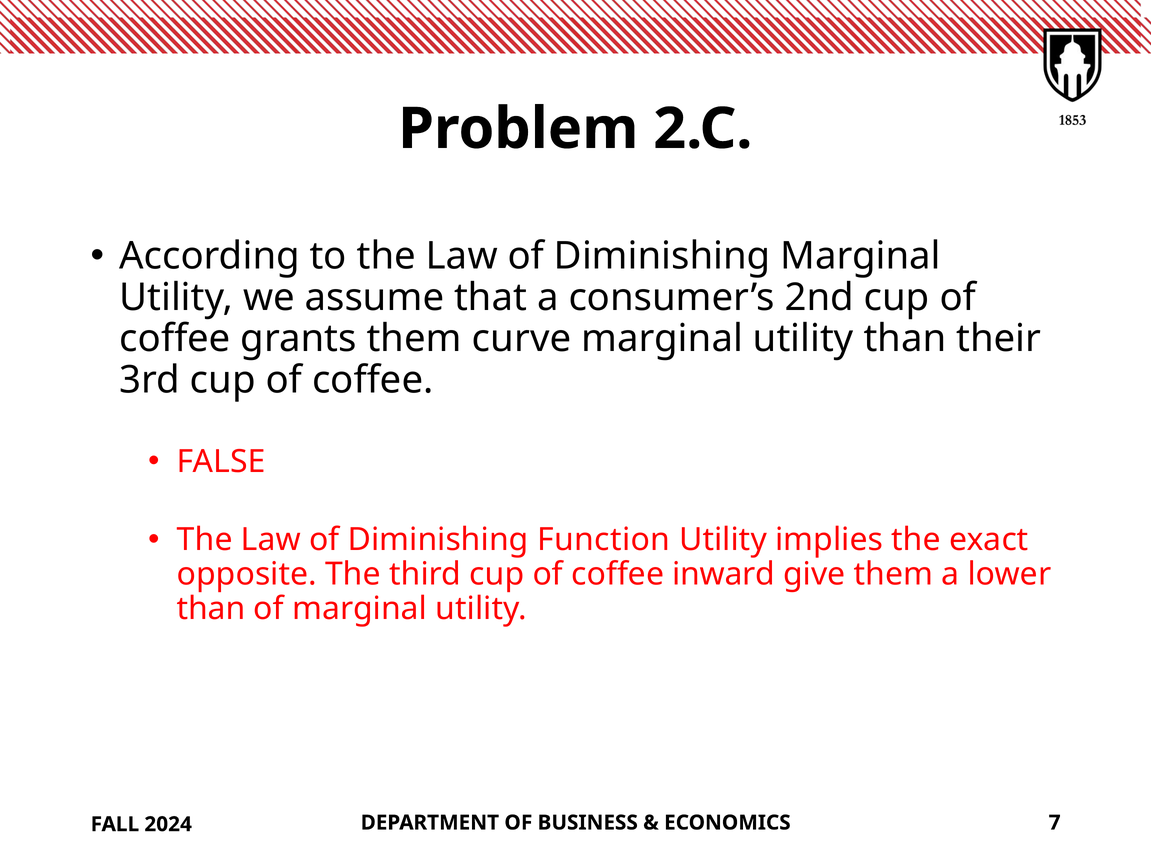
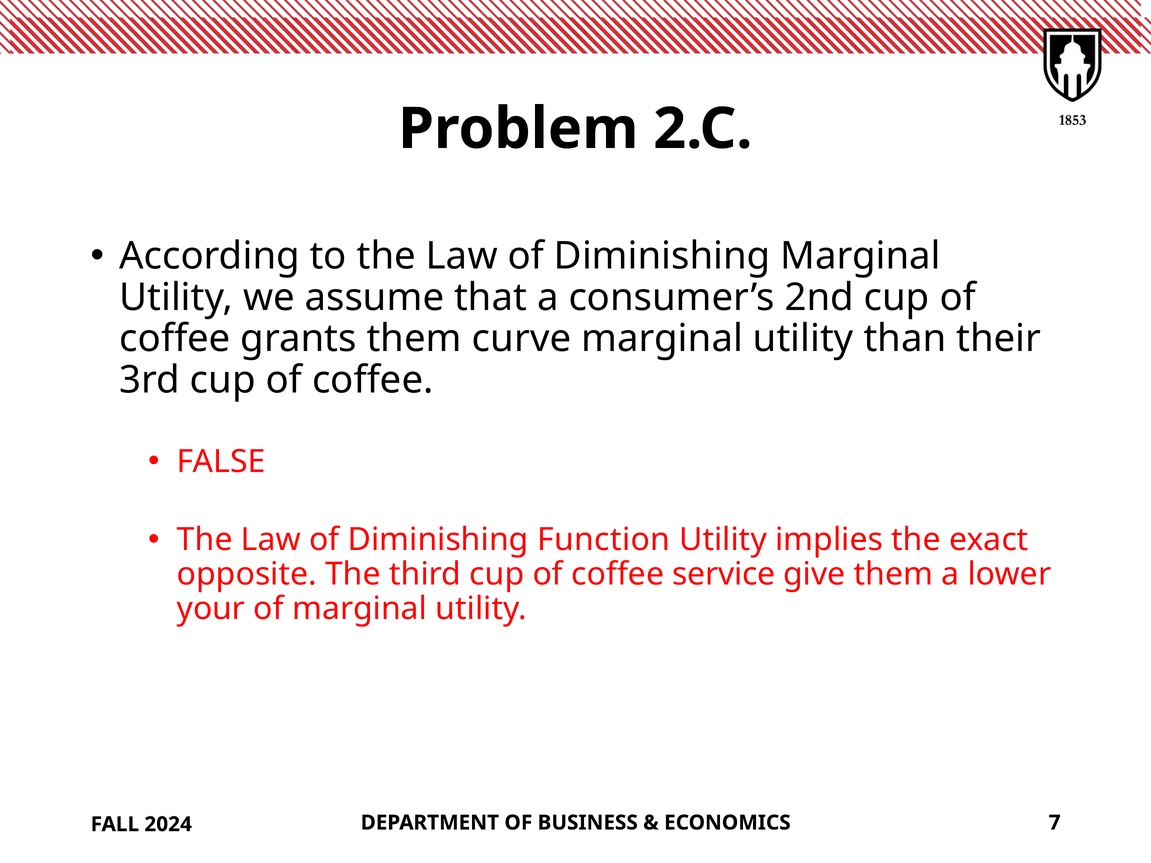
inward: inward -> service
than at (211, 609): than -> your
